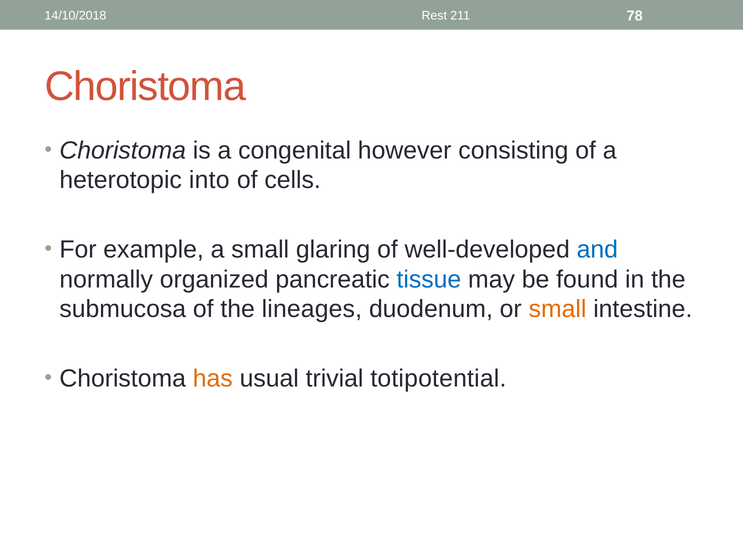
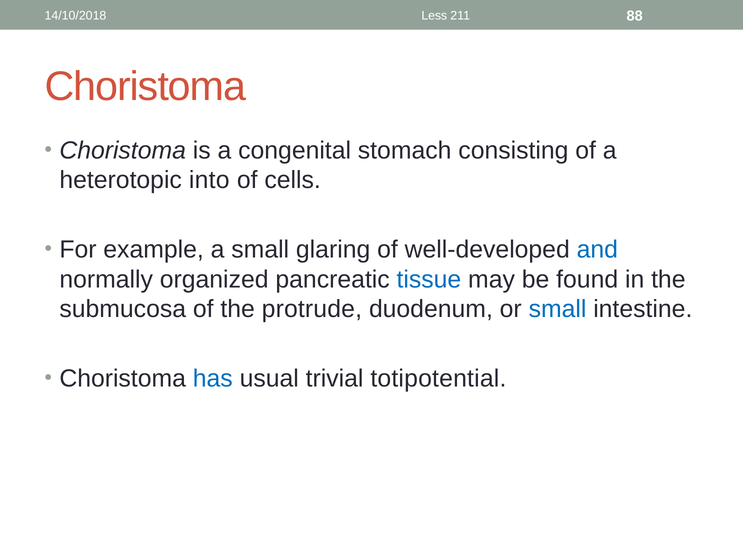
Rest: Rest -> Less
78: 78 -> 88
however: however -> stomach
lineages: lineages -> protrude
small at (558, 309) colour: orange -> blue
has colour: orange -> blue
